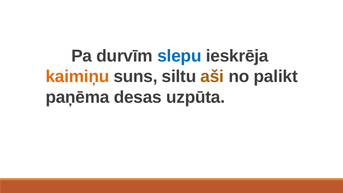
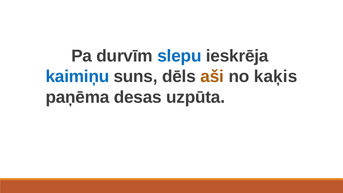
kaimiņu colour: orange -> blue
siltu: siltu -> dēls
palikt: palikt -> kaķis
